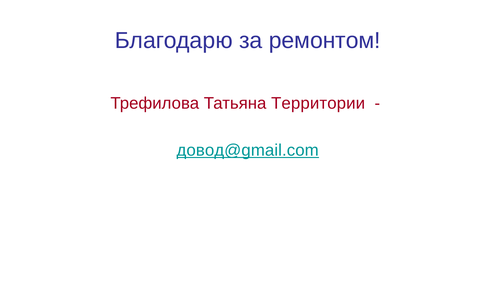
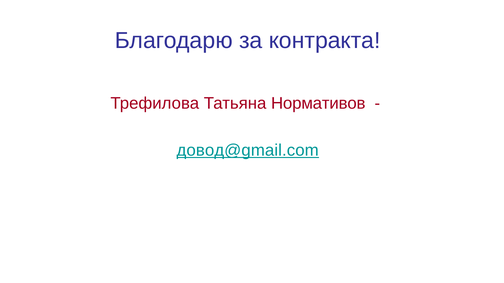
ремонтом: ремонтом -> контракта
Территории: Территории -> Нормативов
